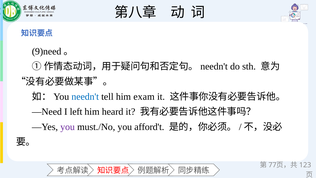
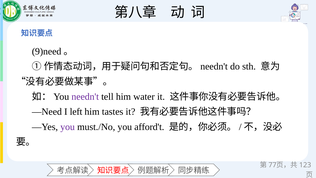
needn't colour: blue -> purple
exam: exam -> water
heard: heard -> tastes
